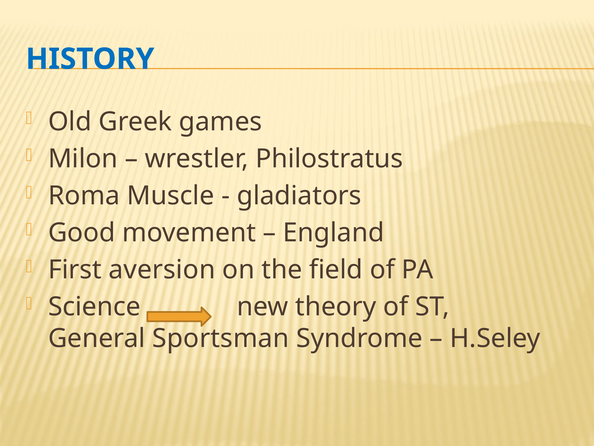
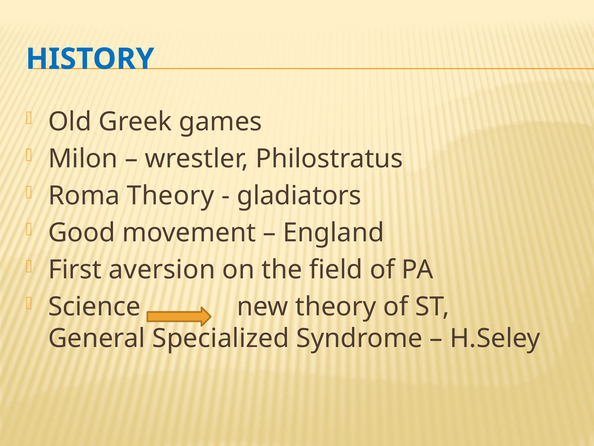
Roma Muscle: Muscle -> Theory
Sportsman: Sportsman -> Specialized
